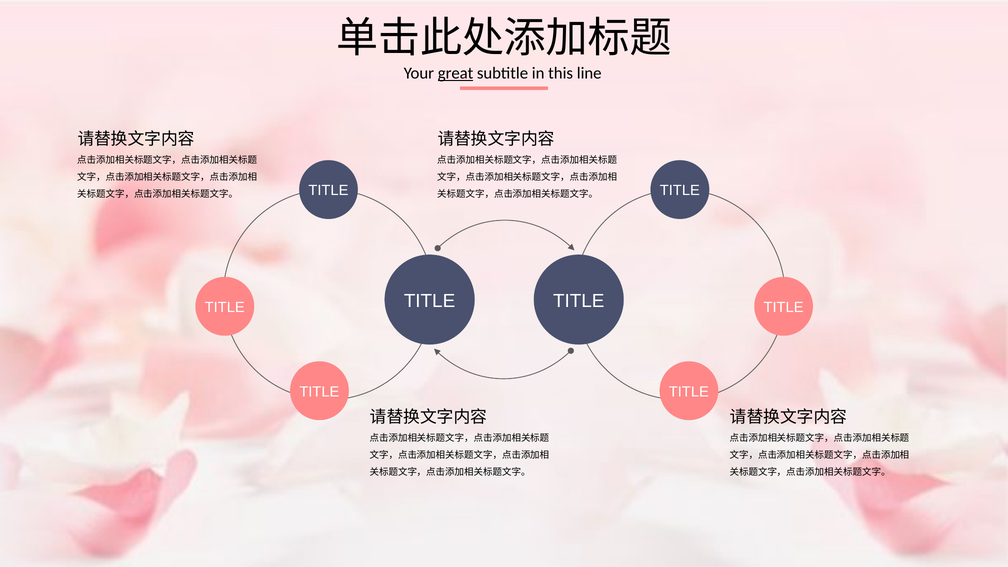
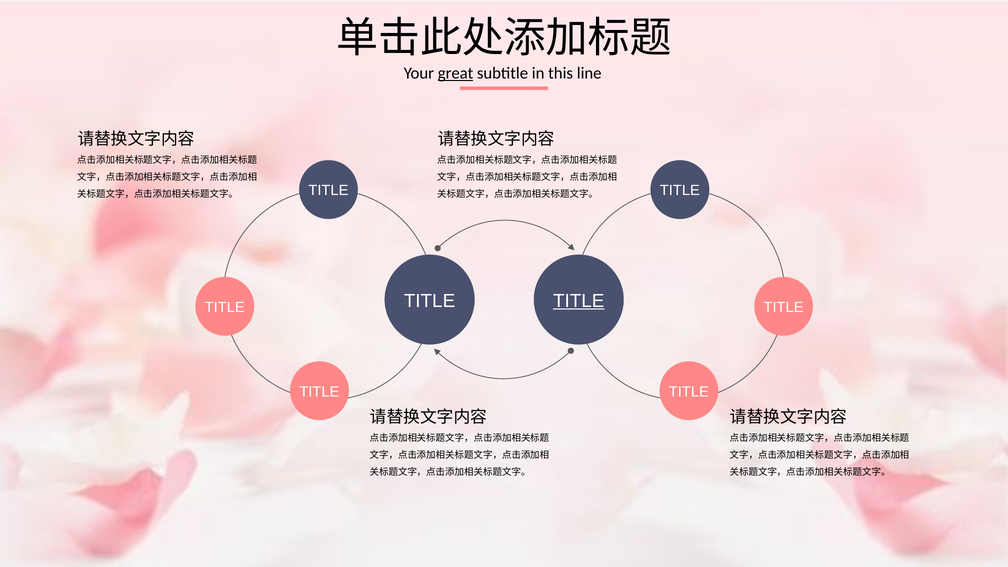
TITLE at (579, 301) underline: none -> present
